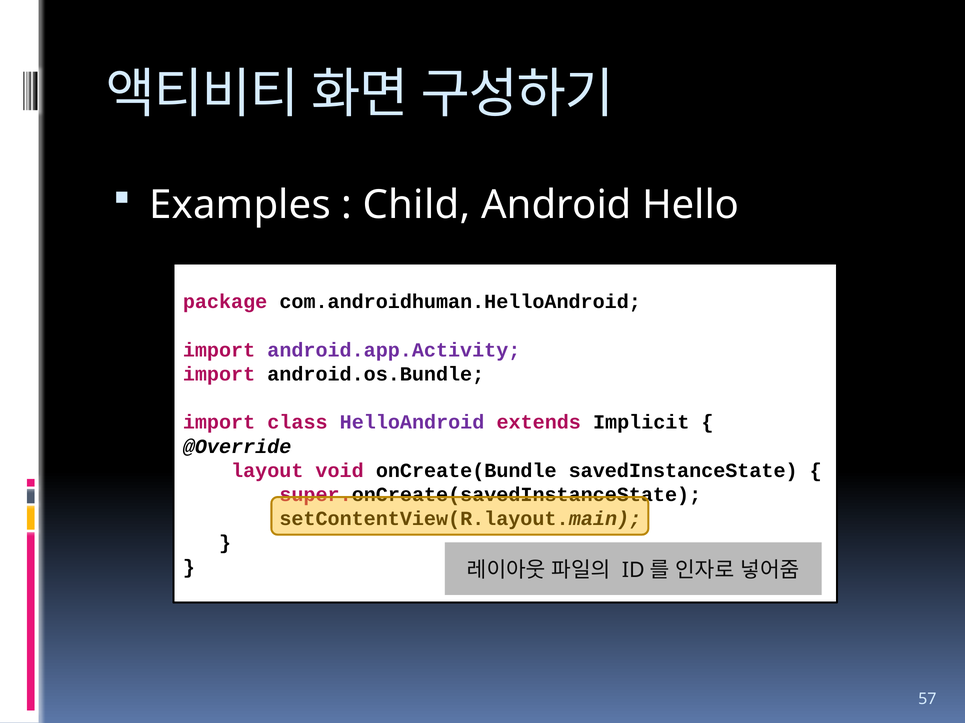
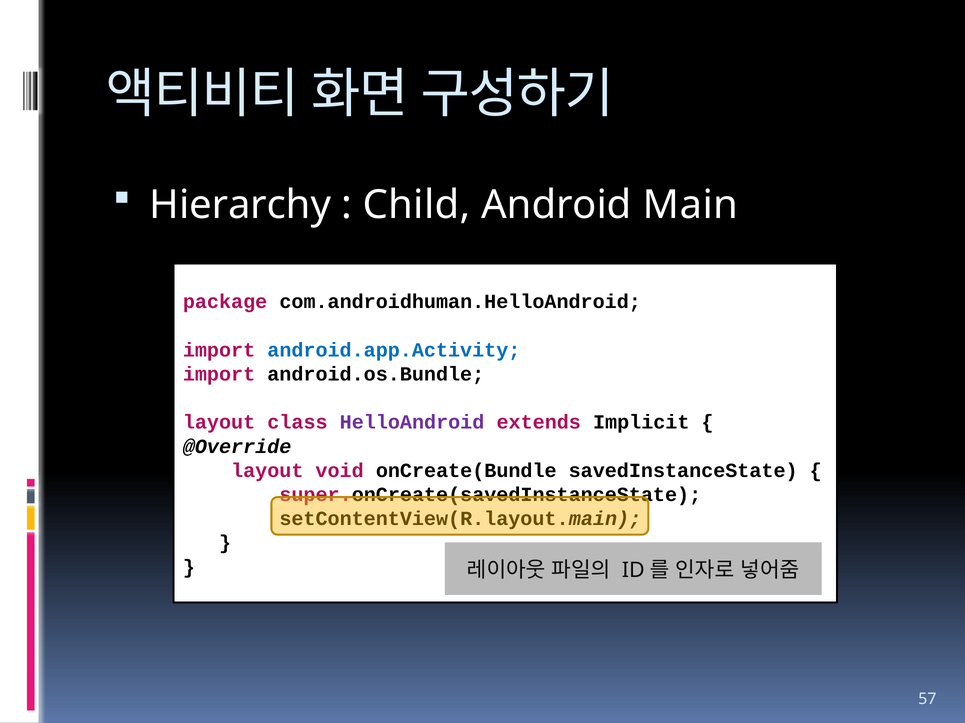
Examples: Examples -> Hierarchy
Hello: Hello -> Main
android.app.Activity colour: purple -> blue
import at (219, 423): import -> layout
